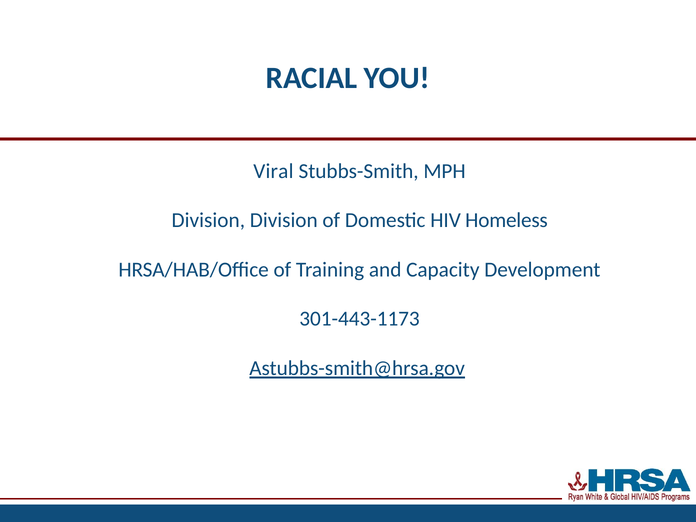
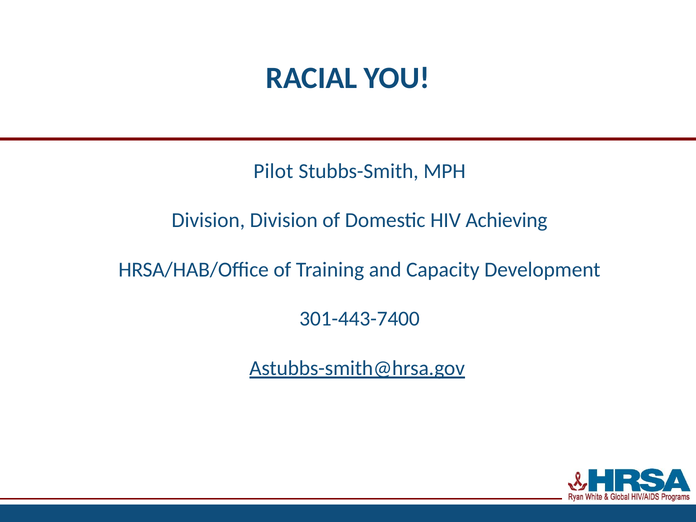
Viral: Viral -> Pilot
Homeless: Homeless -> Achieving
301-443-1173: 301-443-1173 -> 301-443-7400
